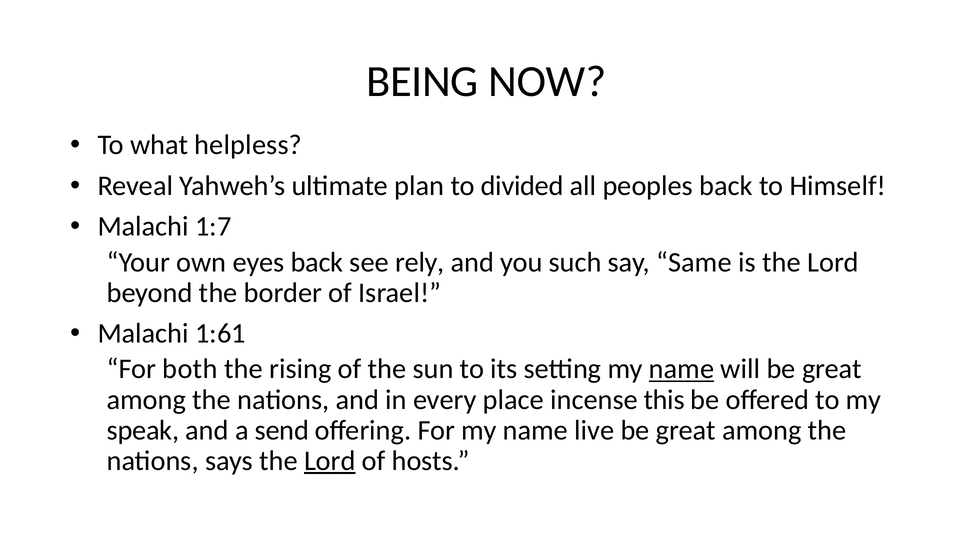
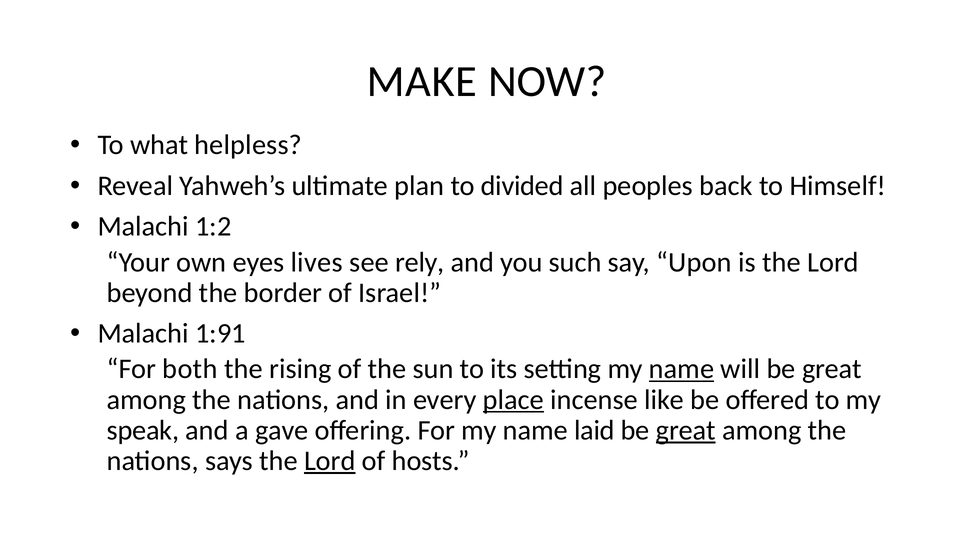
BEING: BEING -> MAKE
1:7: 1:7 -> 1:2
eyes back: back -> lives
Same: Same -> Upon
1:61: 1:61 -> 1:91
place underline: none -> present
this: this -> like
send: send -> gave
live: live -> laid
great at (686, 431) underline: none -> present
